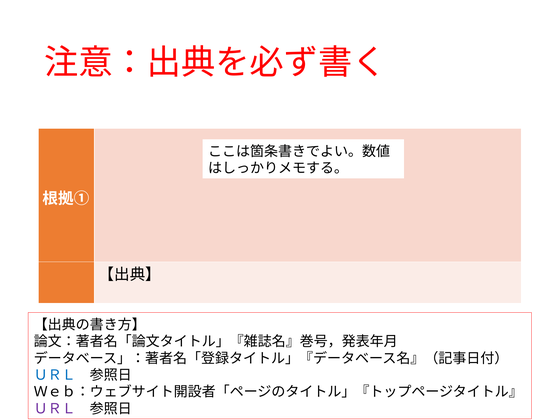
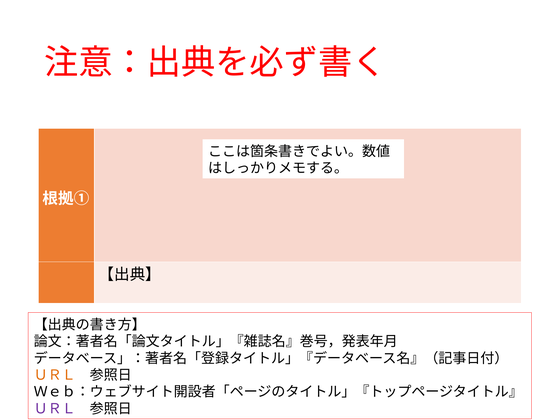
ＵＲＬ at (55, 375) colour: blue -> orange
